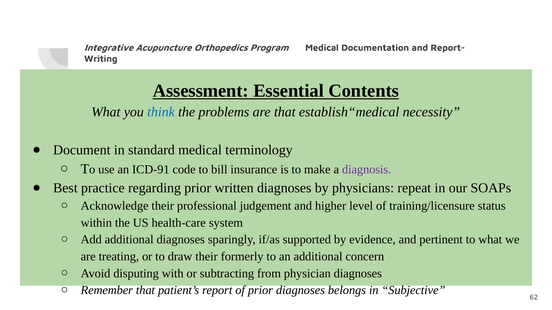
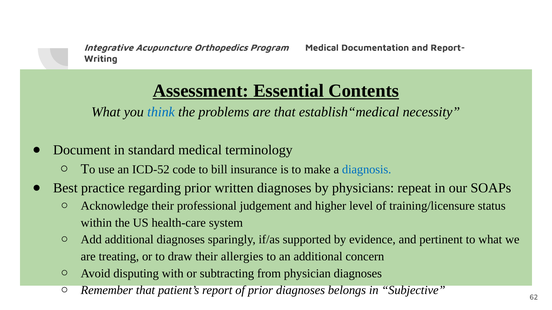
ICD-91: ICD-91 -> ICD-52
diagnosis colour: purple -> blue
formerly: formerly -> allergies
